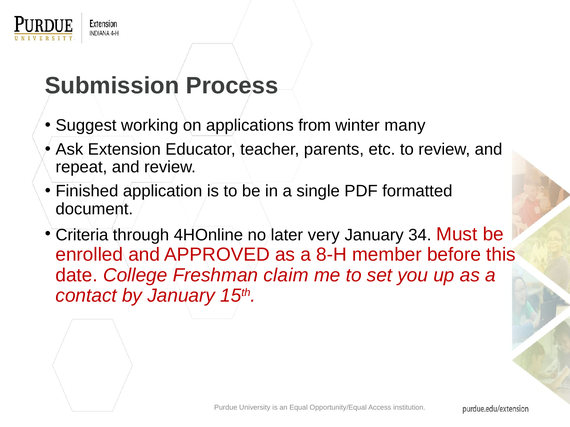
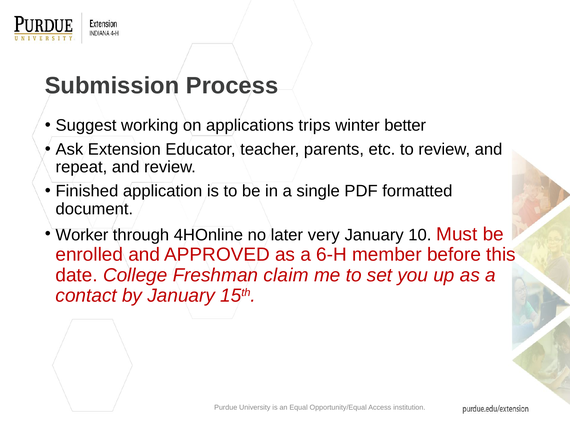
from: from -> trips
many: many -> better
Criteria: Criteria -> Worker
34: 34 -> 10
8-H: 8-H -> 6-H
